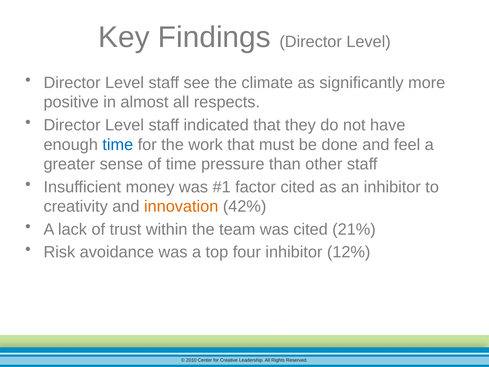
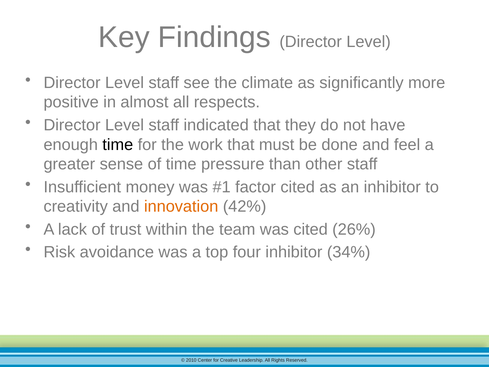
time at (118, 145) colour: blue -> black
21%: 21% -> 26%
12%: 12% -> 34%
